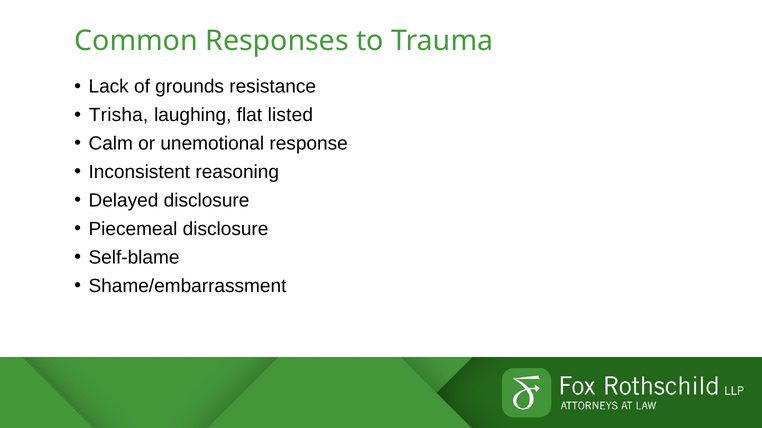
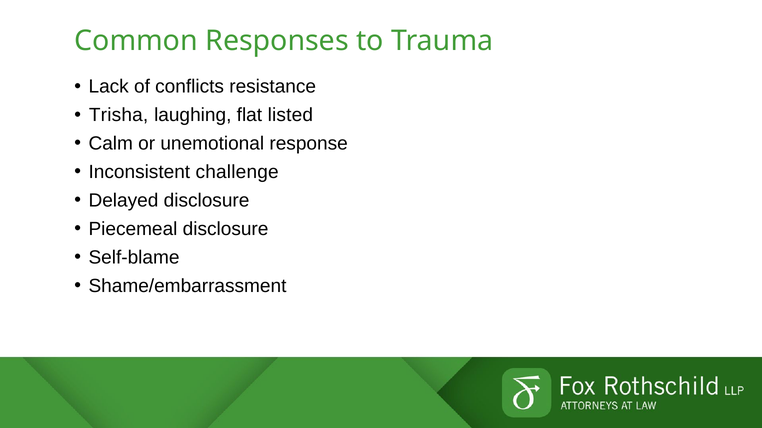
grounds: grounds -> conflicts
reasoning: reasoning -> challenge
